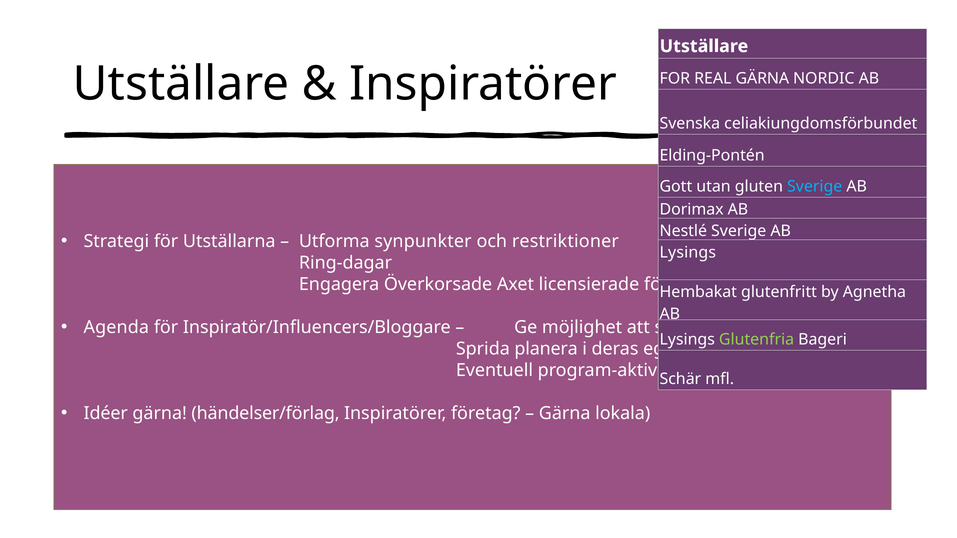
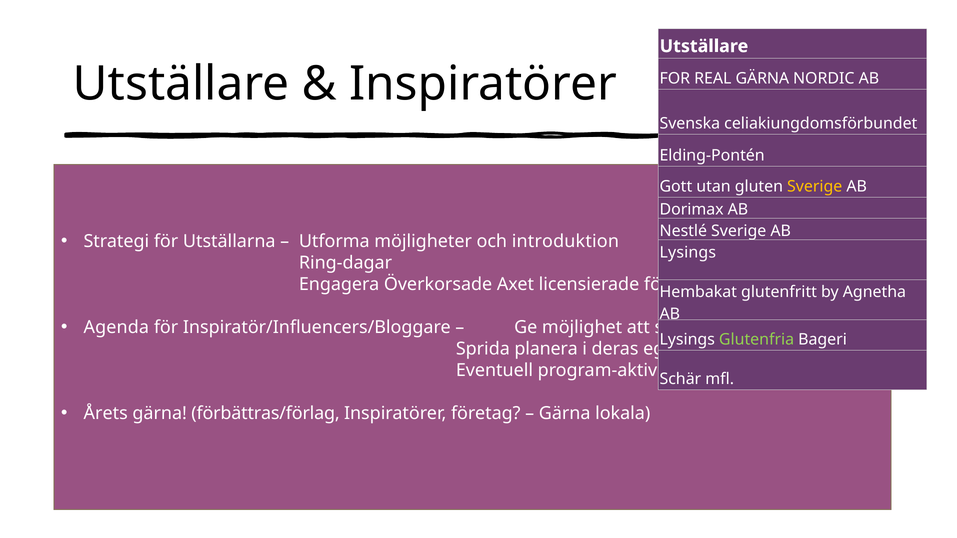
Sverige at (815, 186) colour: light blue -> yellow
synpunkter: synpunkter -> möjligheter
restriktioner: restriktioner -> introduktion
Idéer: Idéer -> Årets
händelser/förlag: händelser/förlag -> förbättras/förlag
